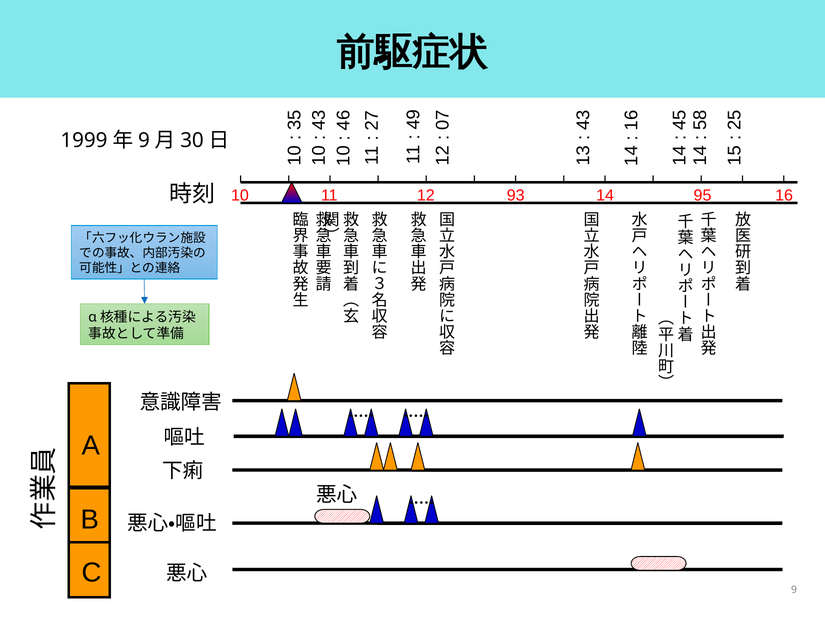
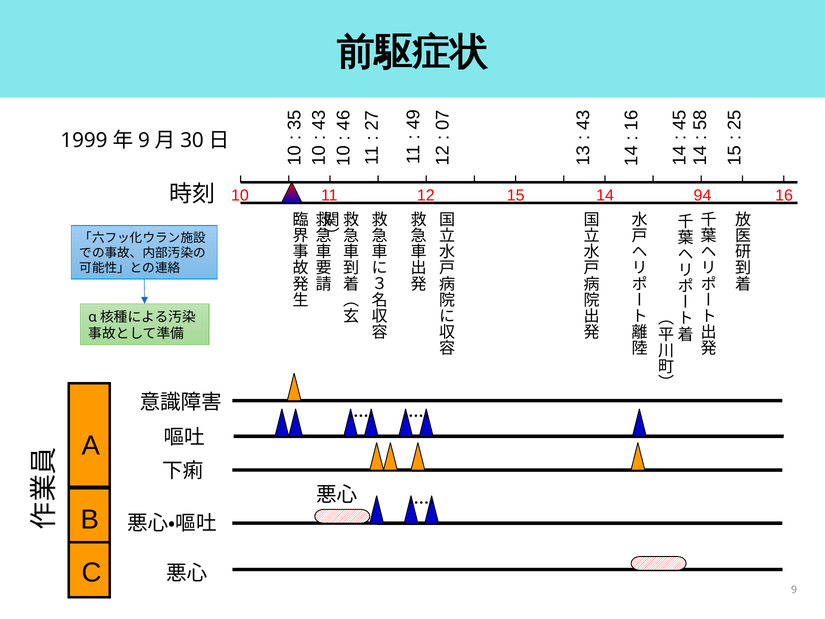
93: 93 -> 15
95: 95 -> 94
